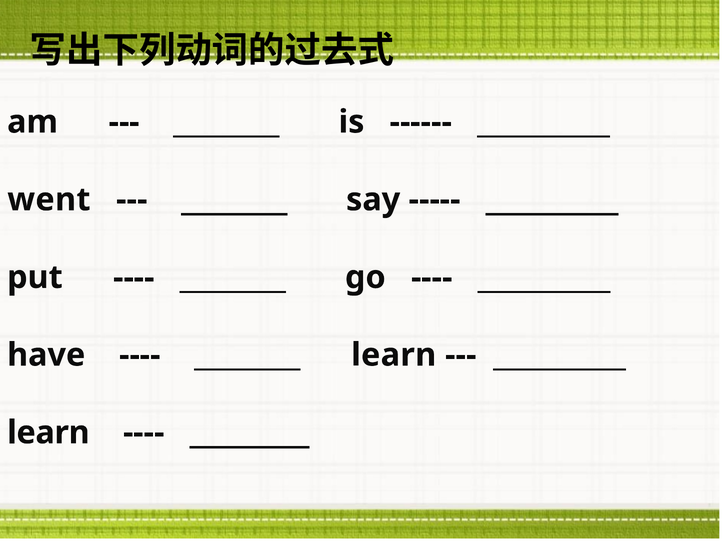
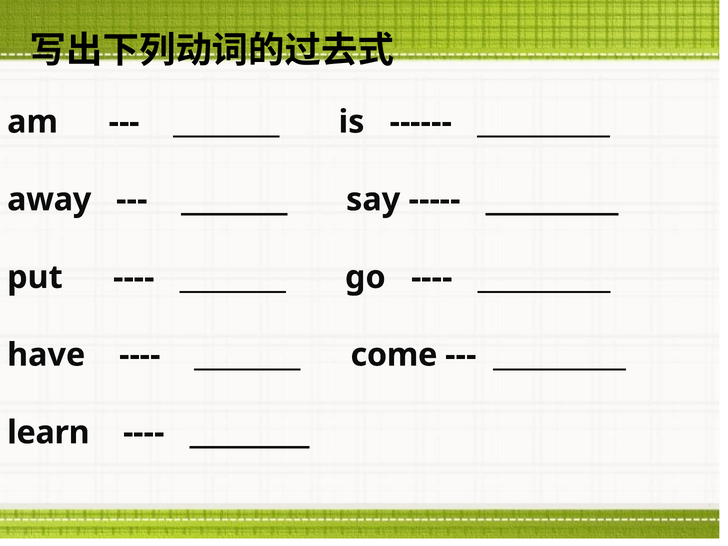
went: went -> away
learn at (394, 355): learn -> come
